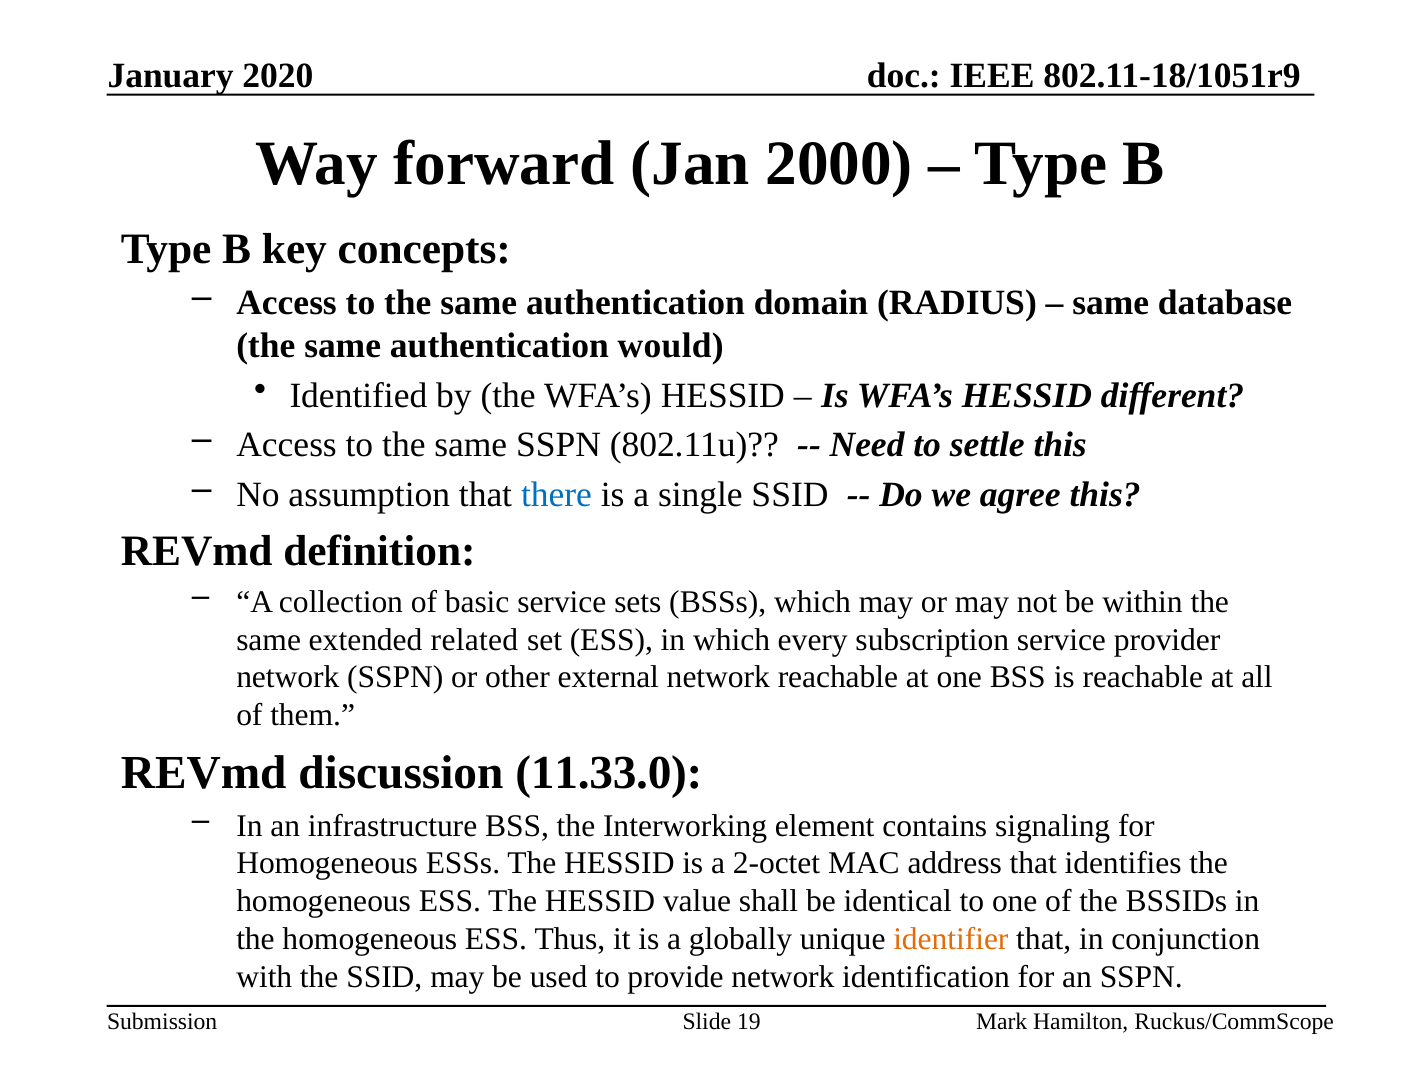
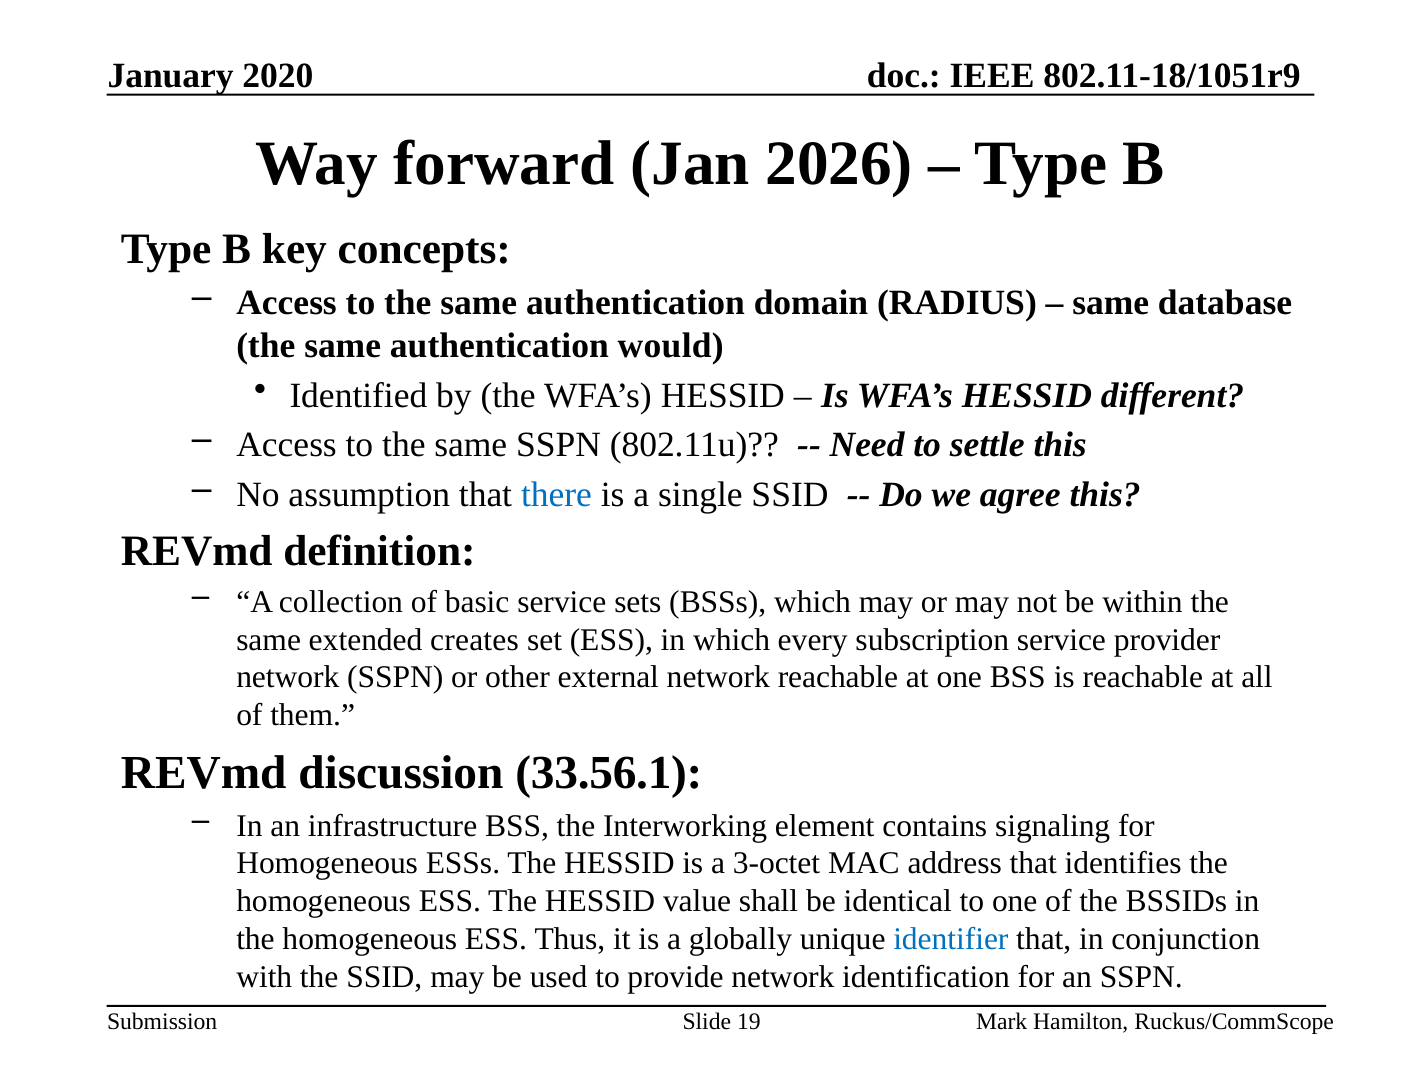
2000: 2000 -> 2026
related: related -> creates
11.33.0: 11.33.0 -> 33.56.1
2-octet: 2-octet -> 3-octet
identifier colour: orange -> blue
